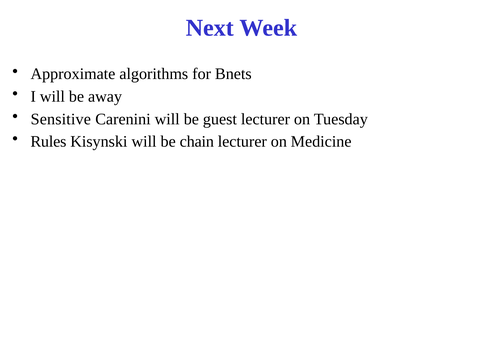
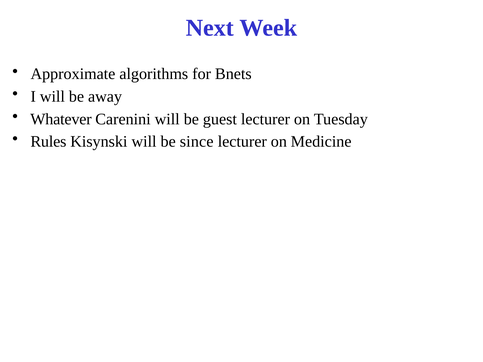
Sensitive: Sensitive -> Whatever
chain: chain -> since
